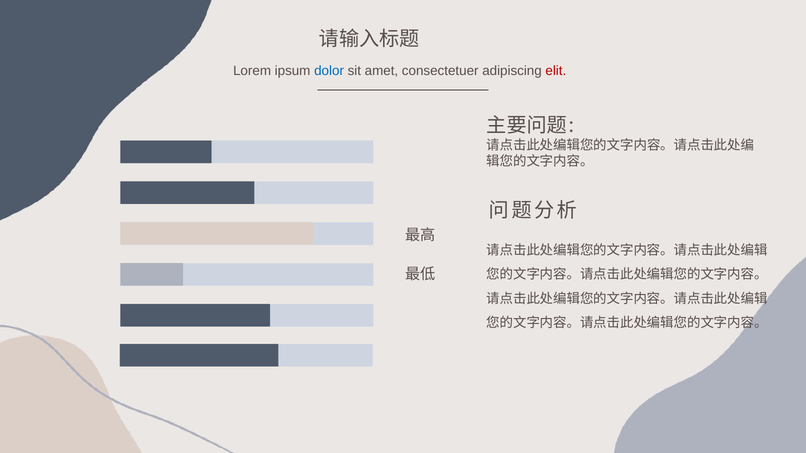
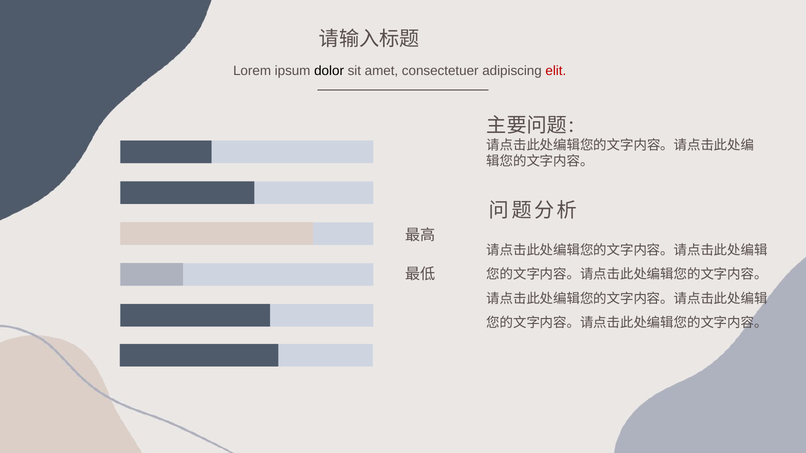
dolor colour: blue -> black
